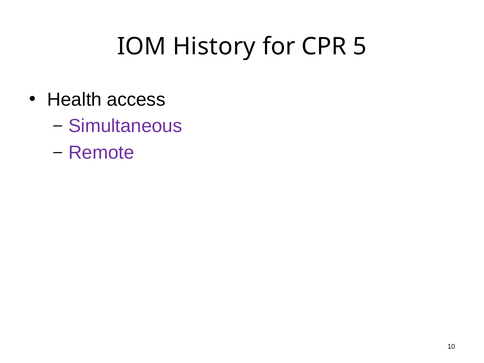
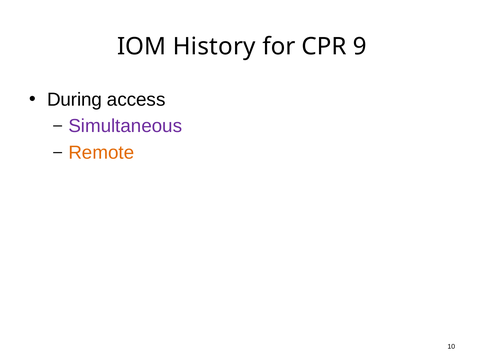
5: 5 -> 9
Health: Health -> During
Remote colour: purple -> orange
